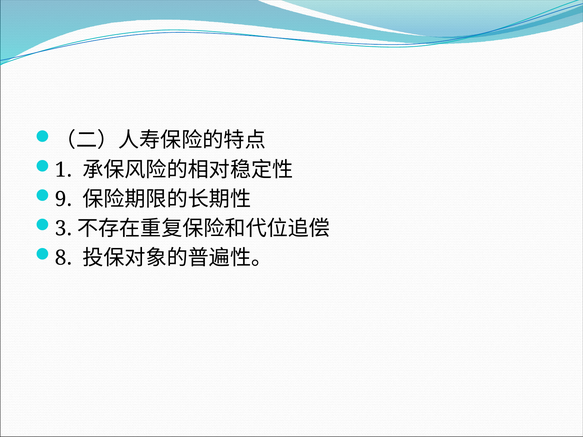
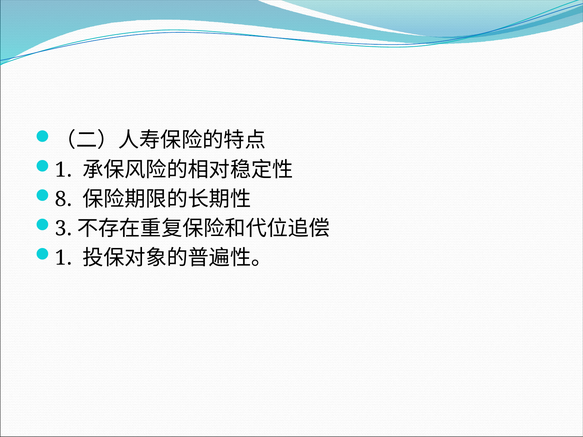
9: 9 -> 8
8 at (63, 258): 8 -> 1
